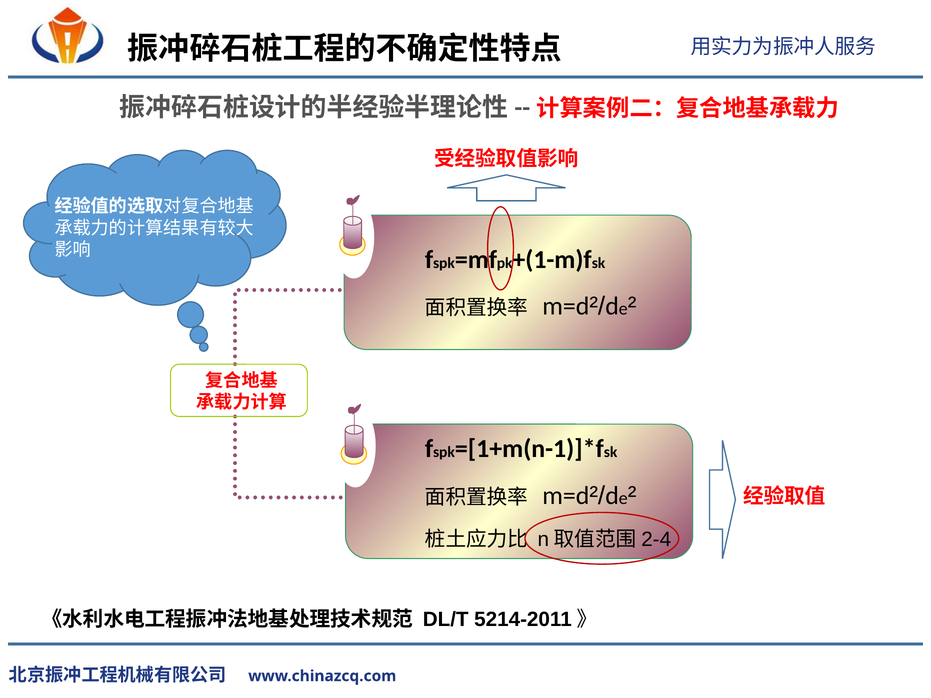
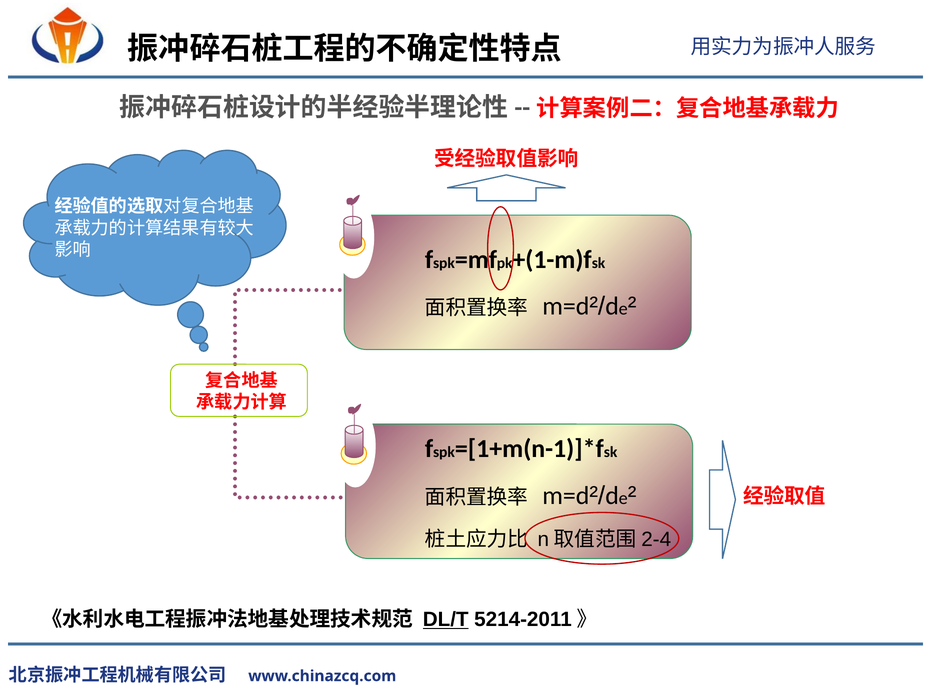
DL/T underline: none -> present
